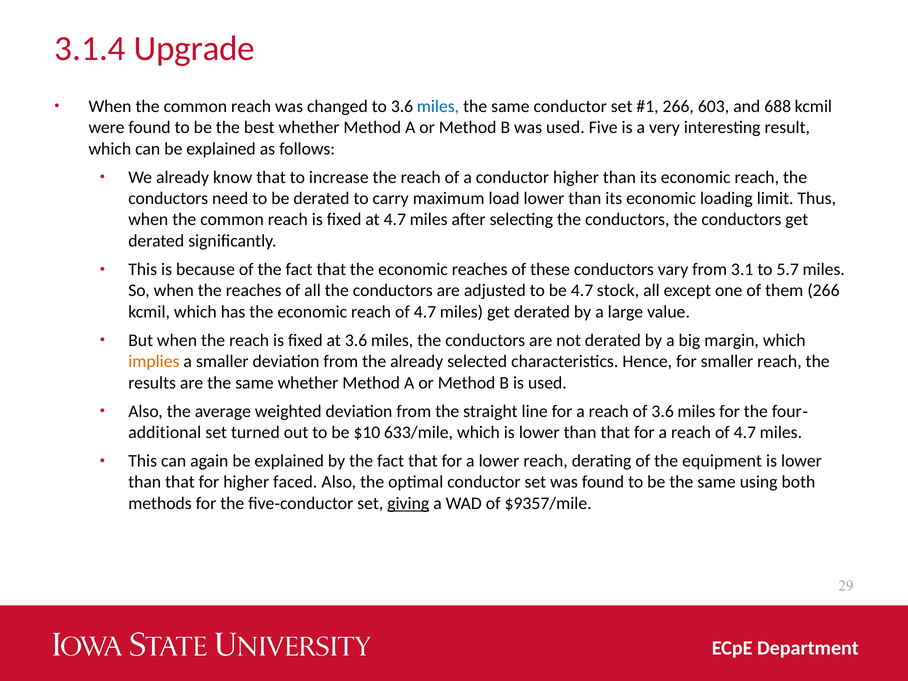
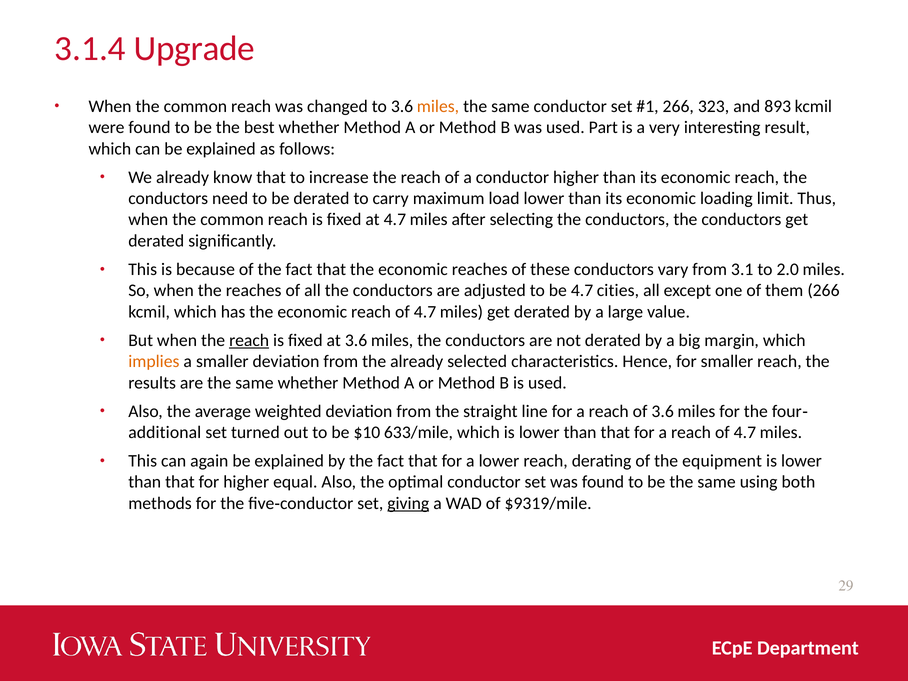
miles at (438, 106) colour: blue -> orange
603: 603 -> 323
688: 688 -> 893
used Five: Five -> Part
5.7: 5.7 -> 2.0
stock: stock -> cities
reach at (249, 340) underline: none -> present
faced: faced -> equal
$9357/mile: $9357/mile -> $9319/mile
